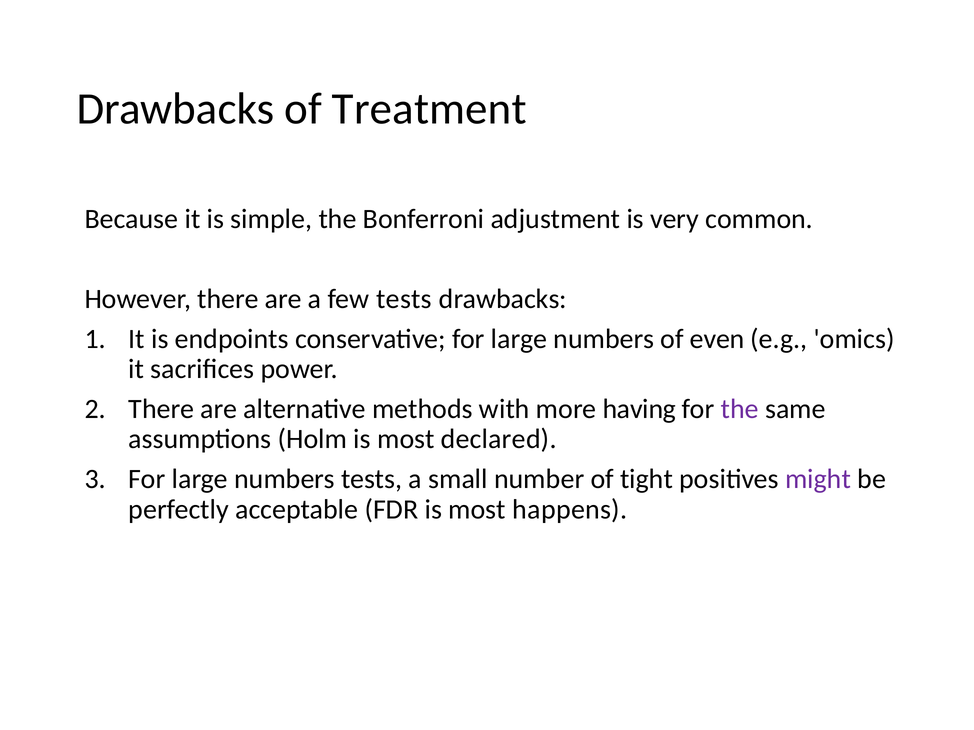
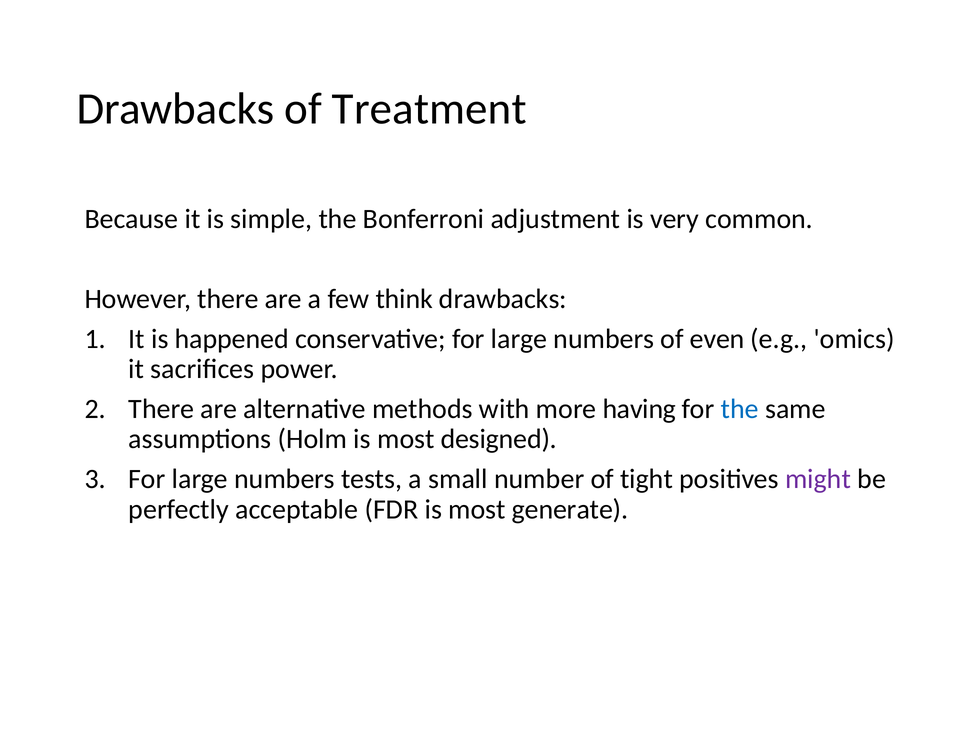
few tests: tests -> think
endpoints: endpoints -> happened
the at (740, 409) colour: purple -> blue
declared: declared -> designed
happens: happens -> generate
